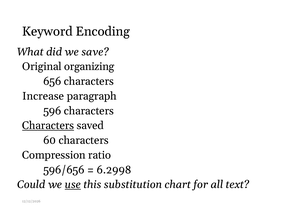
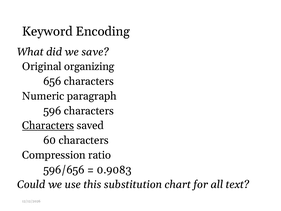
Increase: Increase -> Numeric
6.2998: 6.2998 -> 0.9083
use underline: present -> none
